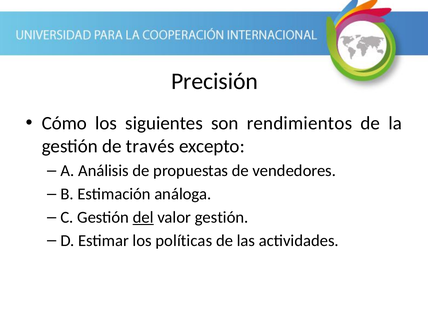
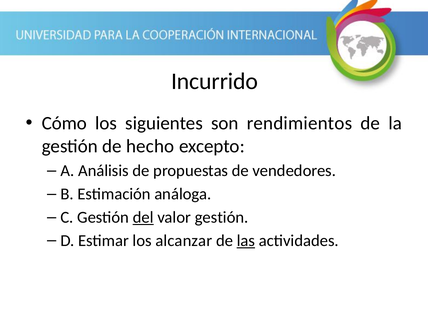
Precisión: Precisión -> Incurrido
través: través -> hecho
políticas: políticas -> alcanzar
las underline: none -> present
